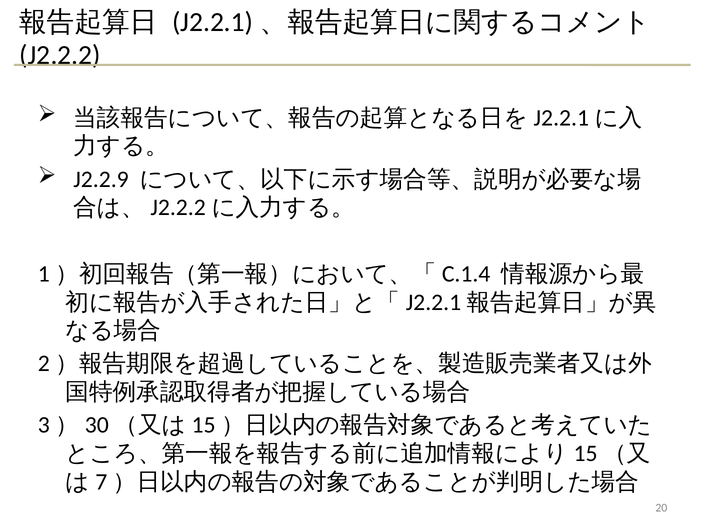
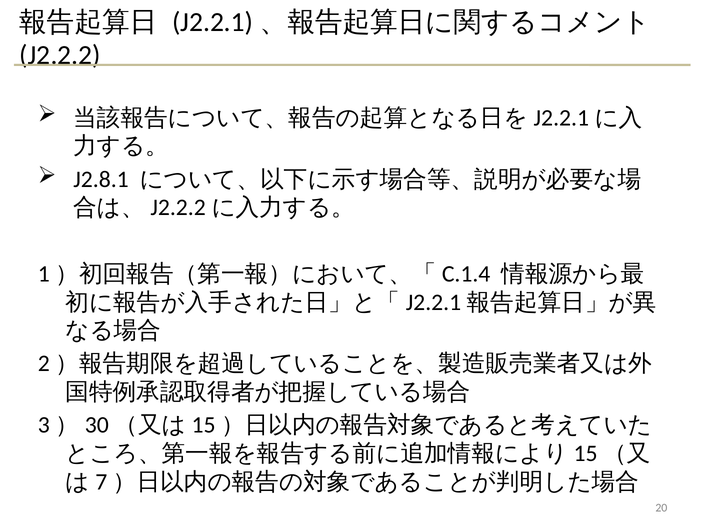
J2.2.9: J2.2.9 -> J2.8.1
